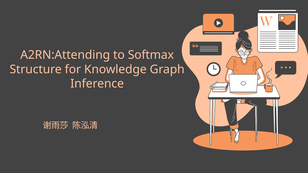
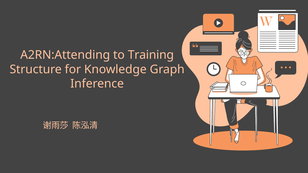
Softmax: Softmax -> Training
